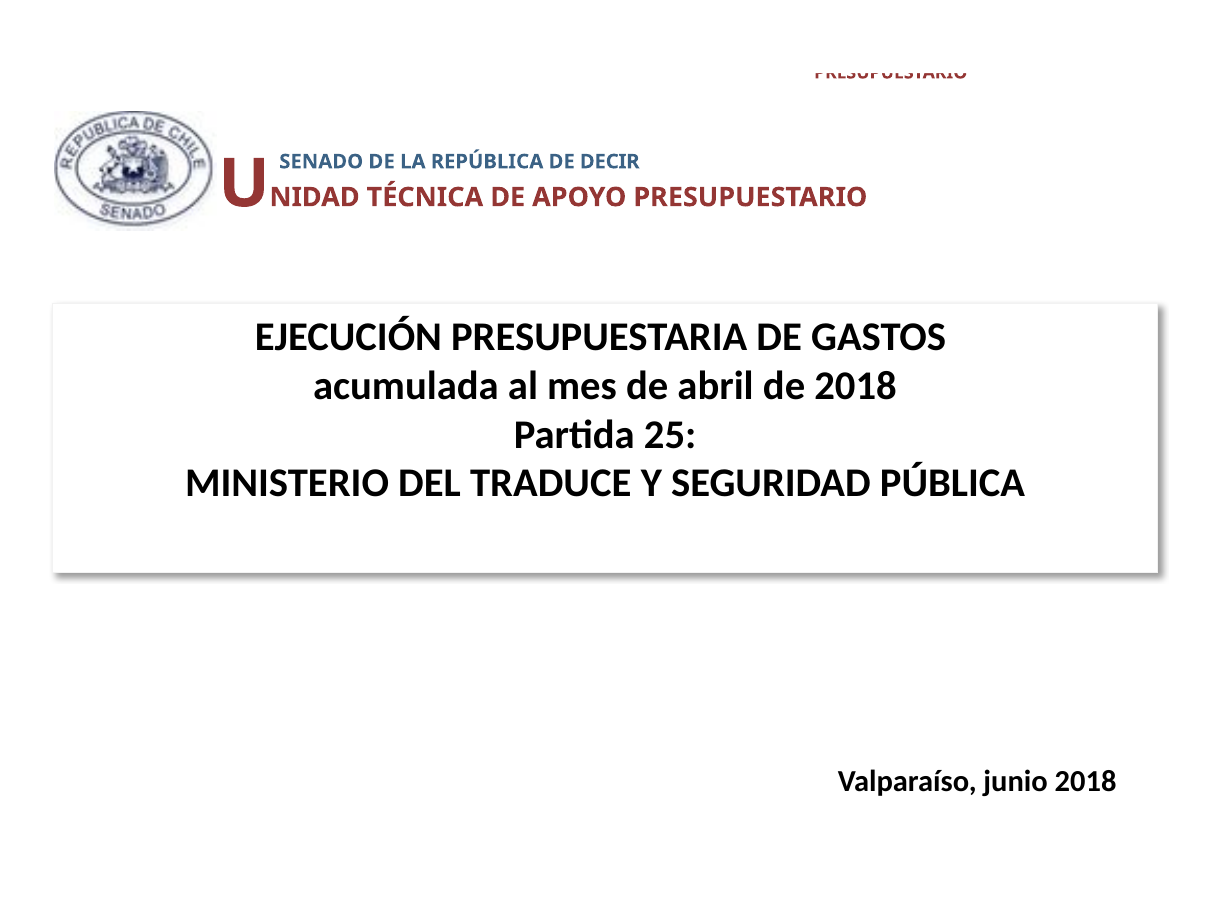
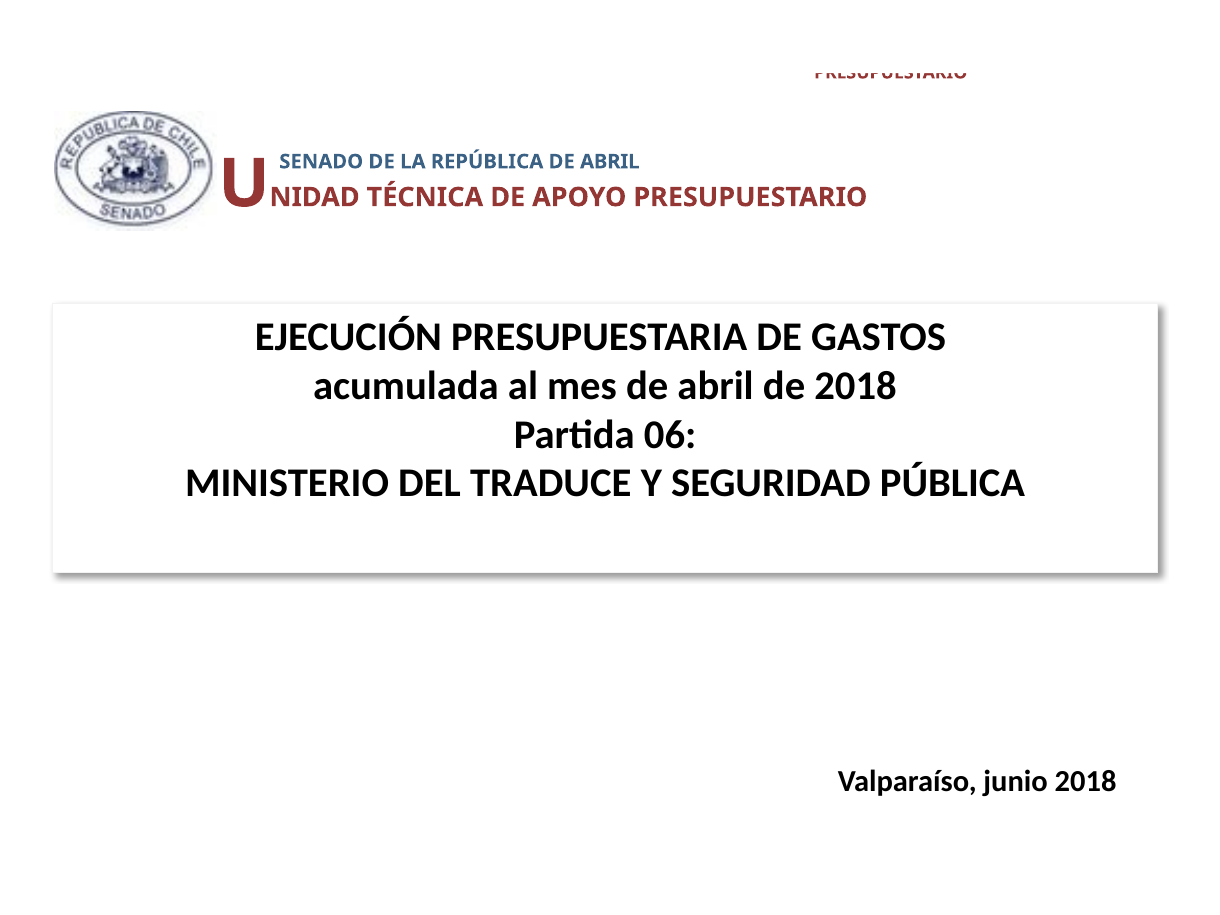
REPÚBLICA DE DECIR: DECIR -> ABRIL
25: 25 -> 06
